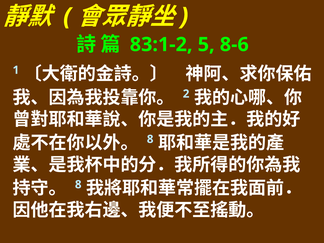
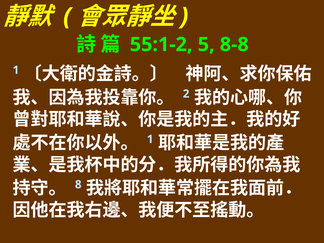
83:1-2: 83:1-2 -> 55:1-2
8-6: 8-6 -> 8-8
8 at (150, 139): 8 -> 1
